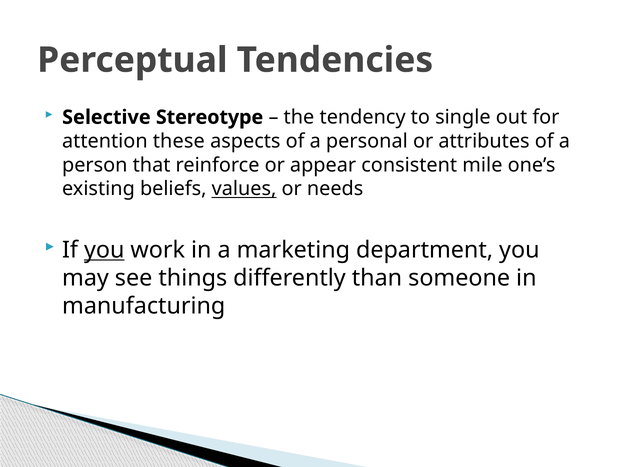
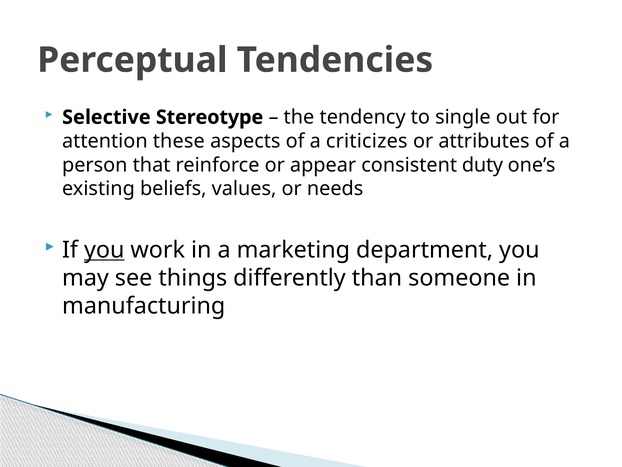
personal: personal -> criticizes
mile: mile -> duty
values underline: present -> none
